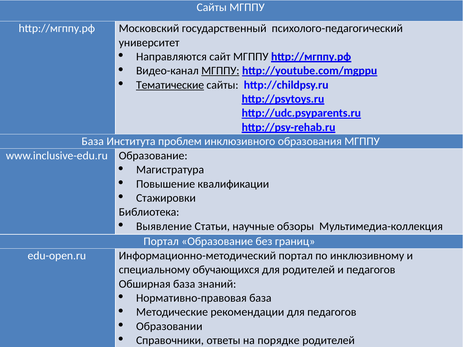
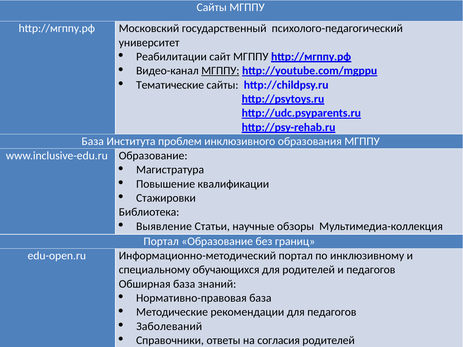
Направляются: Направляются -> Реабилитации
Тематические underline: present -> none
Образовании: Образовании -> Заболеваний
порядке: порядке -> согласия
